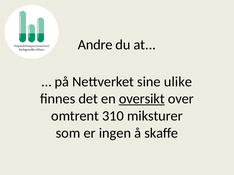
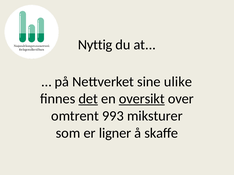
Andre: Andre -> Nyttig
det underline: none -> present
310: 310 -> 993
ingen: ingen -> ligner
